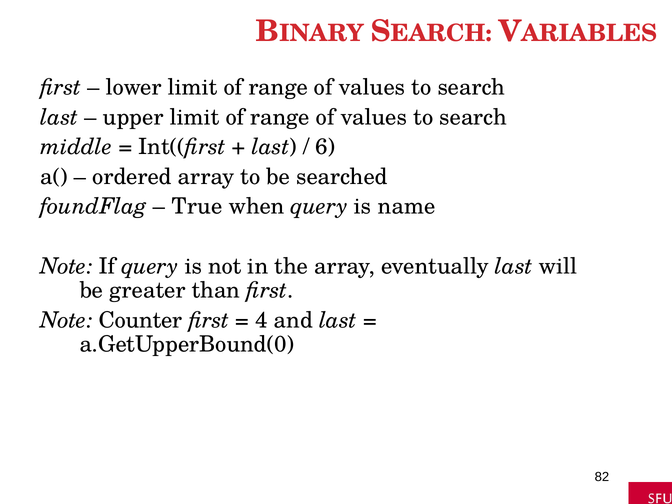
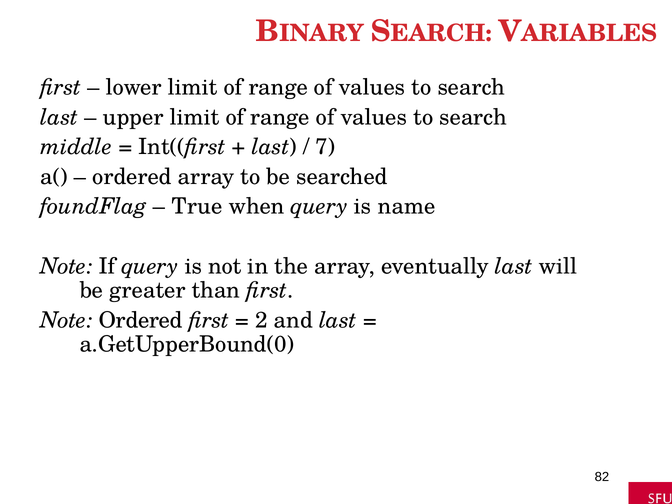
6: 6 -> 7
Note Counter: Counter -> Ordered
4: 4 -> 2
